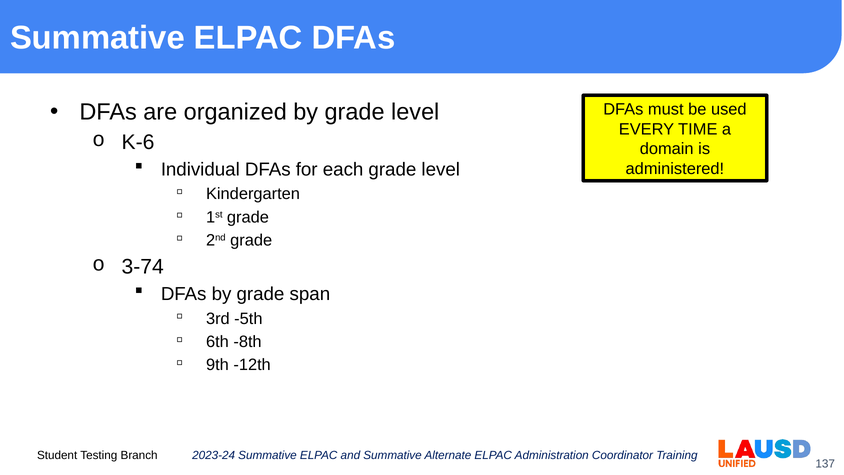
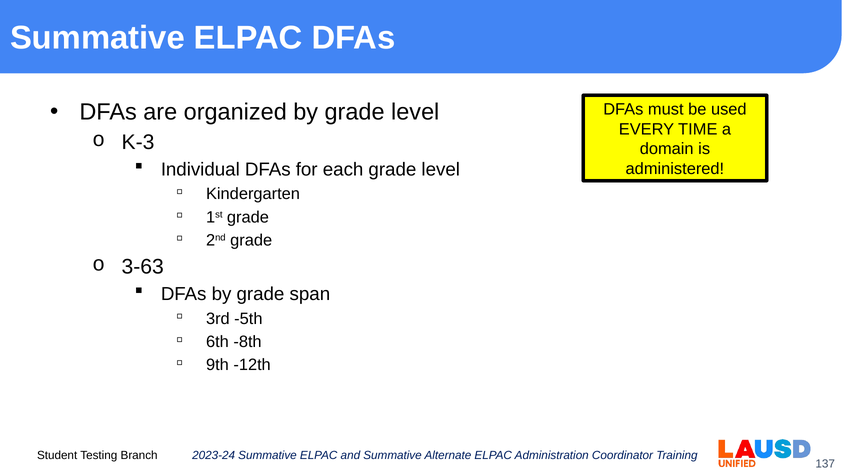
K-6: K-6 -> K-3
3-74: 3-74 -> 3-63
